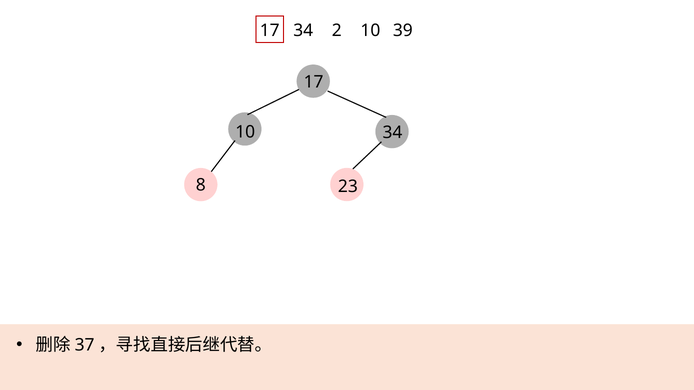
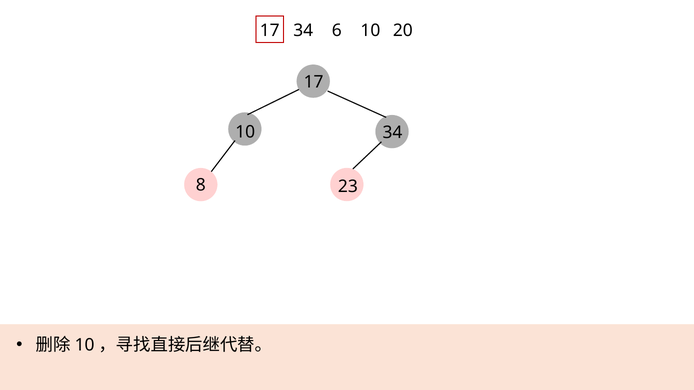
2: 2 -> 6
39: 39 -> 20
37 at (85, 345): 37 -> 10
